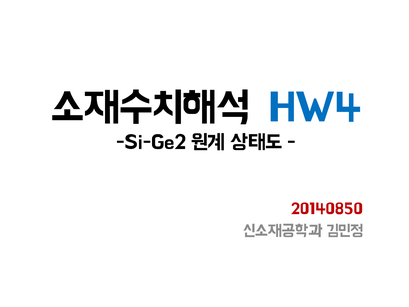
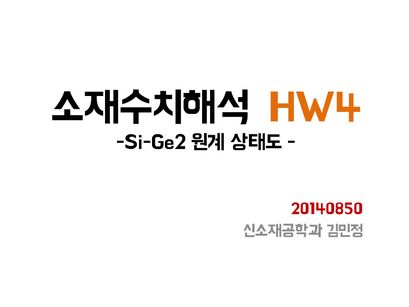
HW4 colour: blue -> orange
